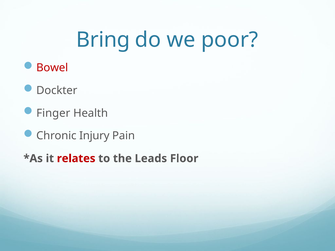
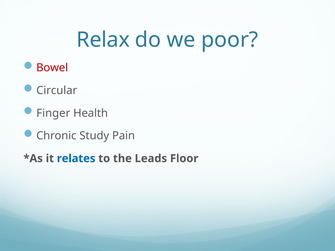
Bring: Bring -> Relax
Dockter: Dockter -> Circular
Injury: Injury -> Study
relates colour: red -> blue
